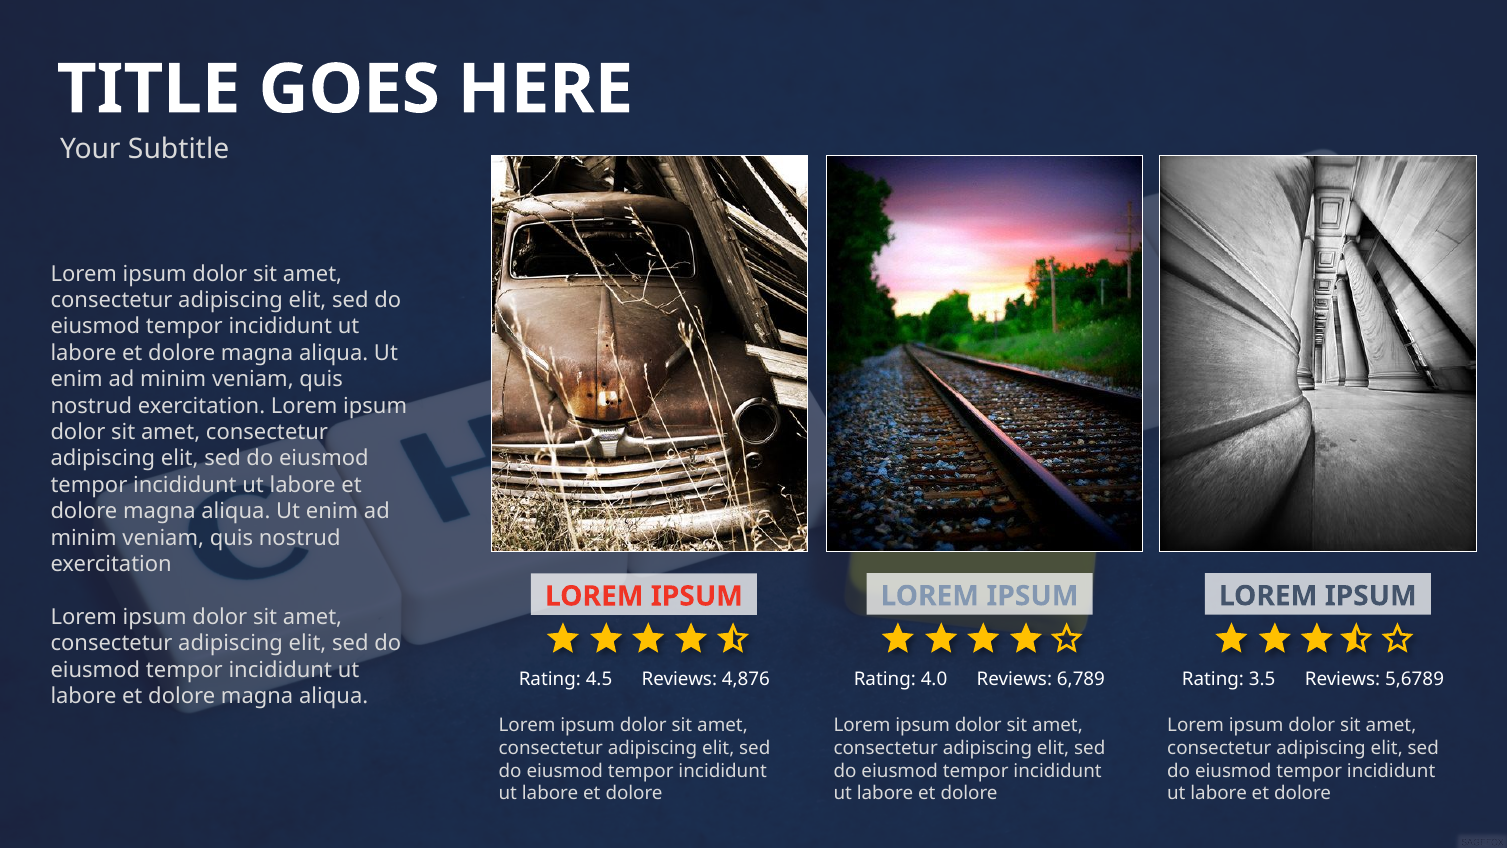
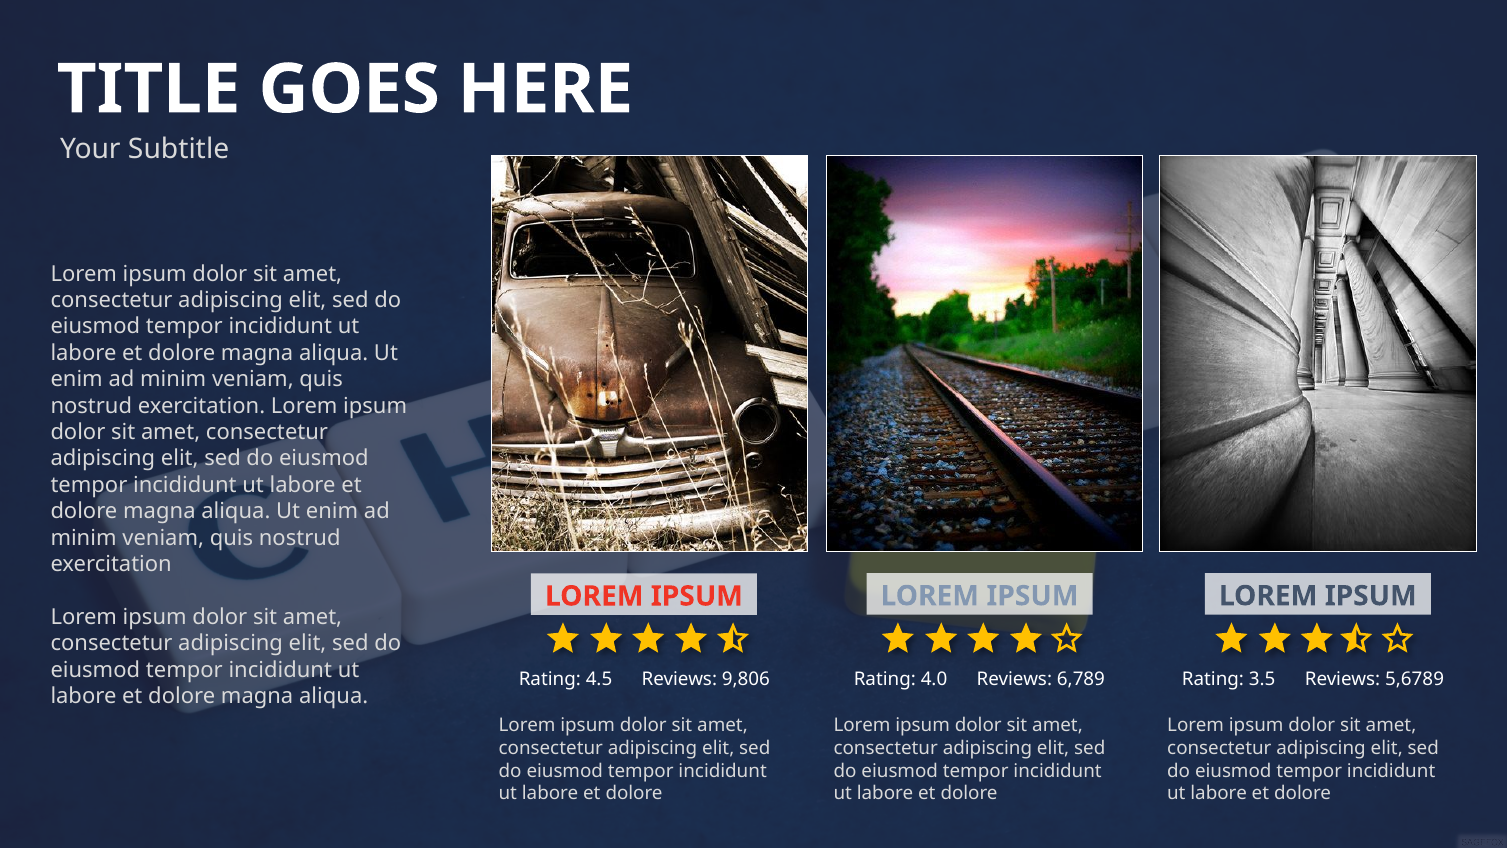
4,876: 4,876 -> 9,806
